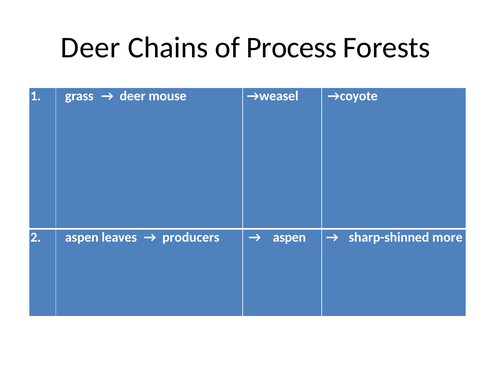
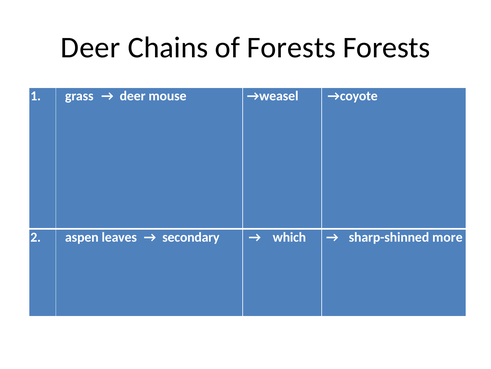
of Process: Process -> Forests
producers: producers -> secondary
aspen at (289, 237): aspen -> which
